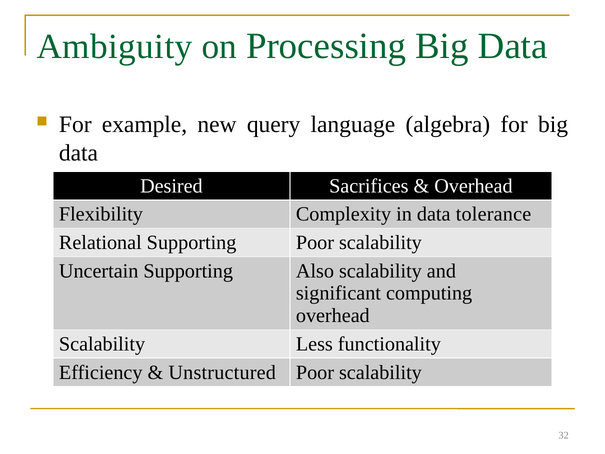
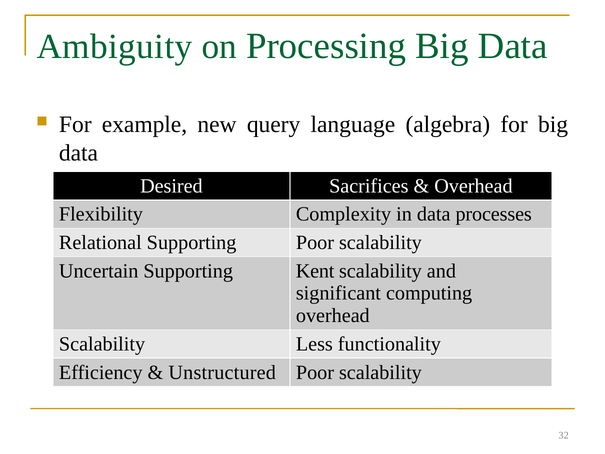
tolerance: tolerance -> processes
Also: Also -> Kent
